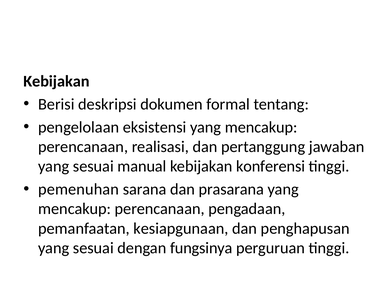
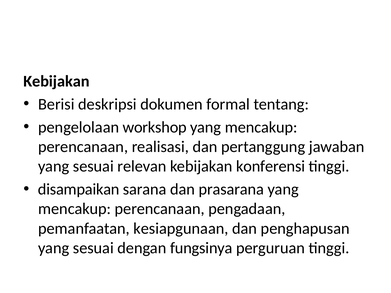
eksistensi: eksistensi -> workshop
manual: manual -> relevan
pemenuhan: pemenuhan -> disampaikan
